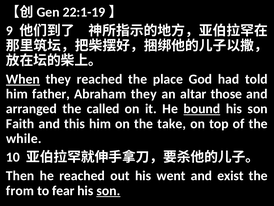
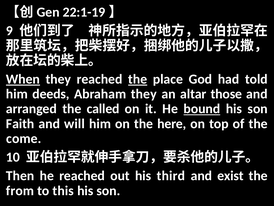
the at (138, 79) underline: none -> present
father: father -> deeds
this: this -> will
take: take -> here
while: while -> come
went: went -> third
fear: fear -> this
son at (108, 190) underline: present -> none
